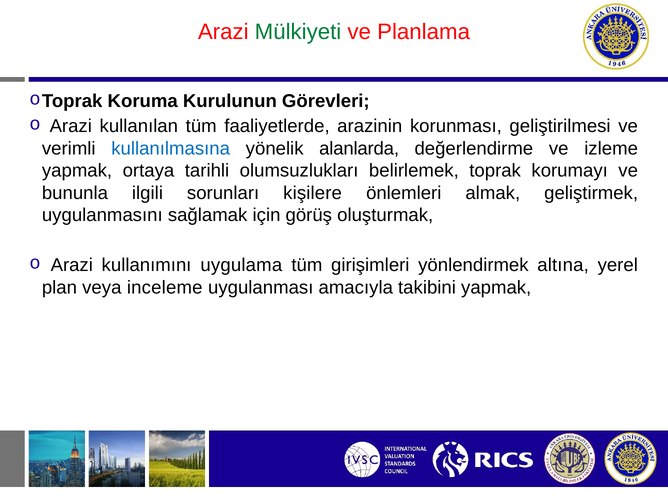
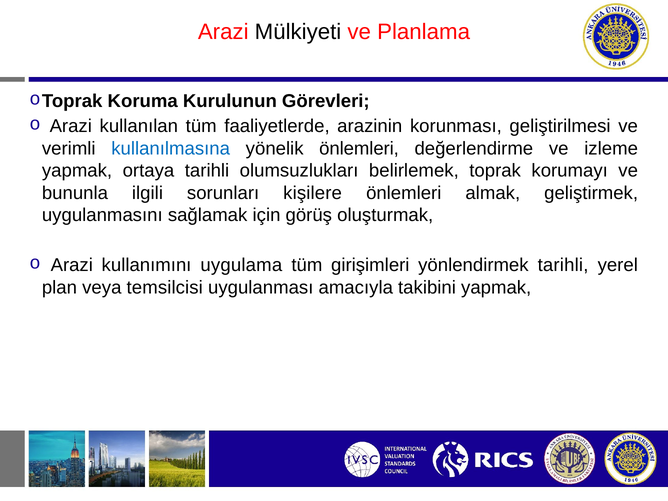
Mülkiyeti colour: green -> black
yönelik alanlarda: alanlarda -> önlemleri
yönlendirmek altına: altına -> tarihli
inceleme: inceleme -> temsilcisi
